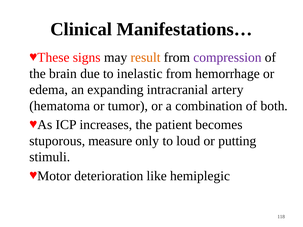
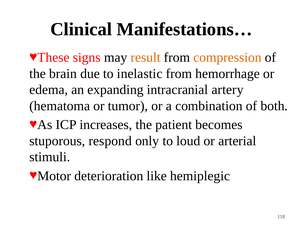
compression colour: purple -> orange
measure: measure -> respond
putting: putting -> arterial
